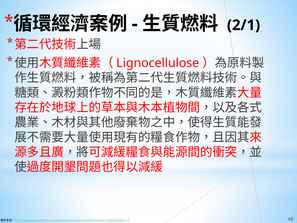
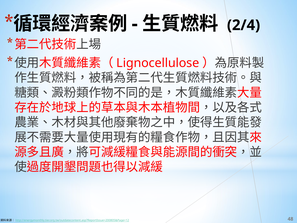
2/1: 2/1 -> 2/4
